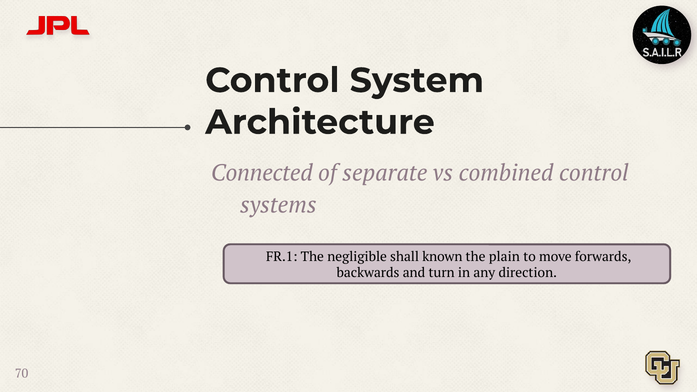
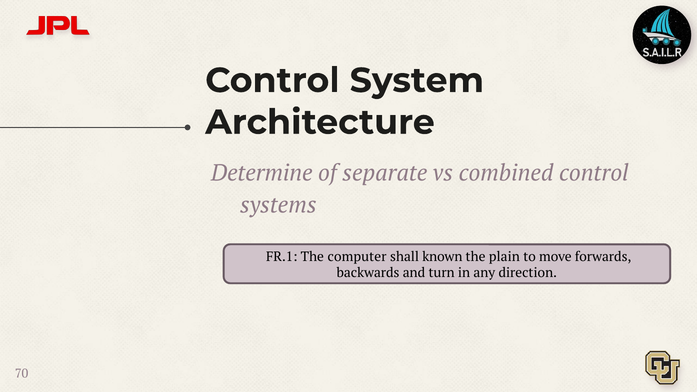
Connected: Connected -> Determine
negligible: negligible -> computer
